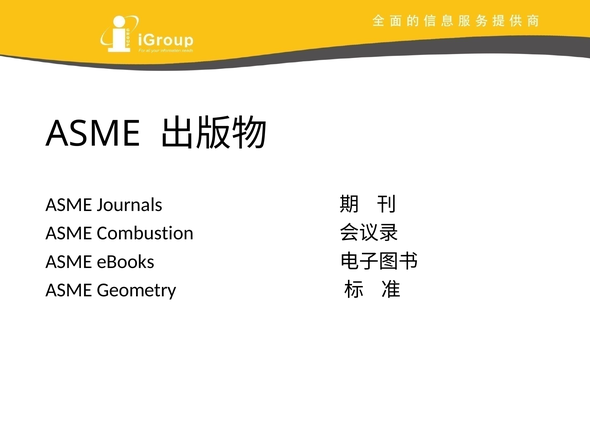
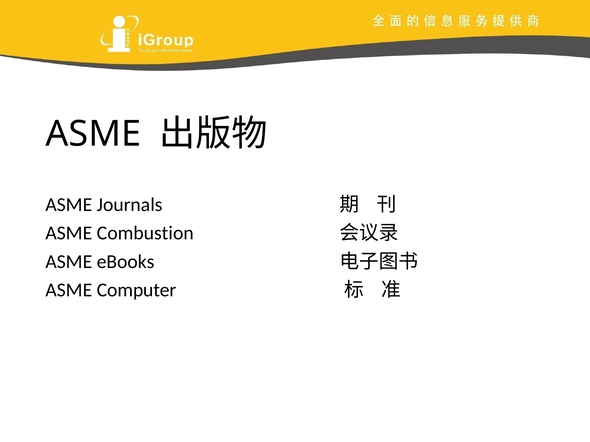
Geometry: Geometry -> Computer
